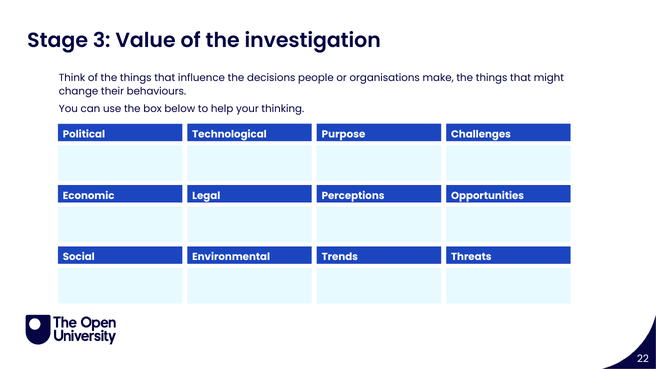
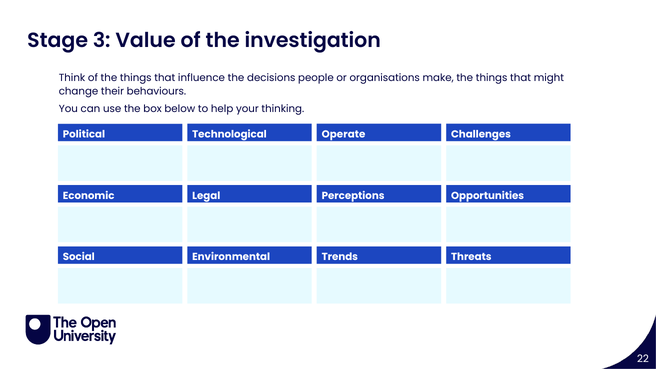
Purpose: Purpose -> Operate
